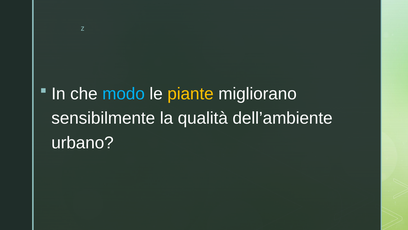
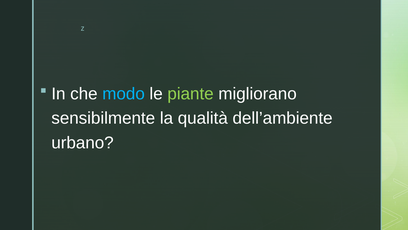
piante colour: yellow -> light green
